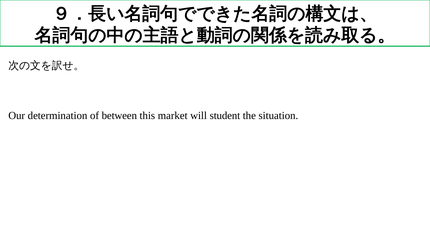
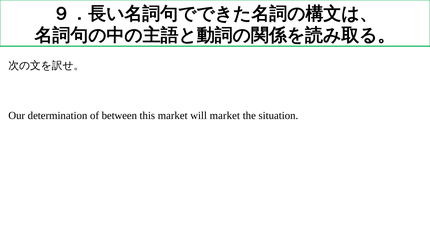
will student: student -> market
